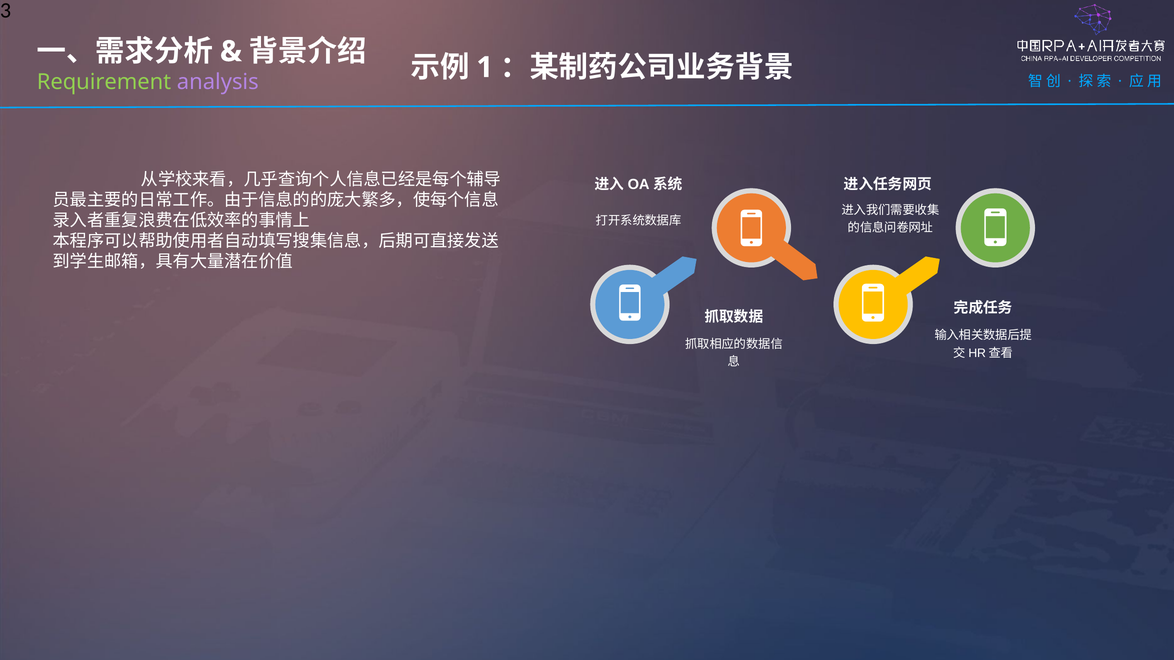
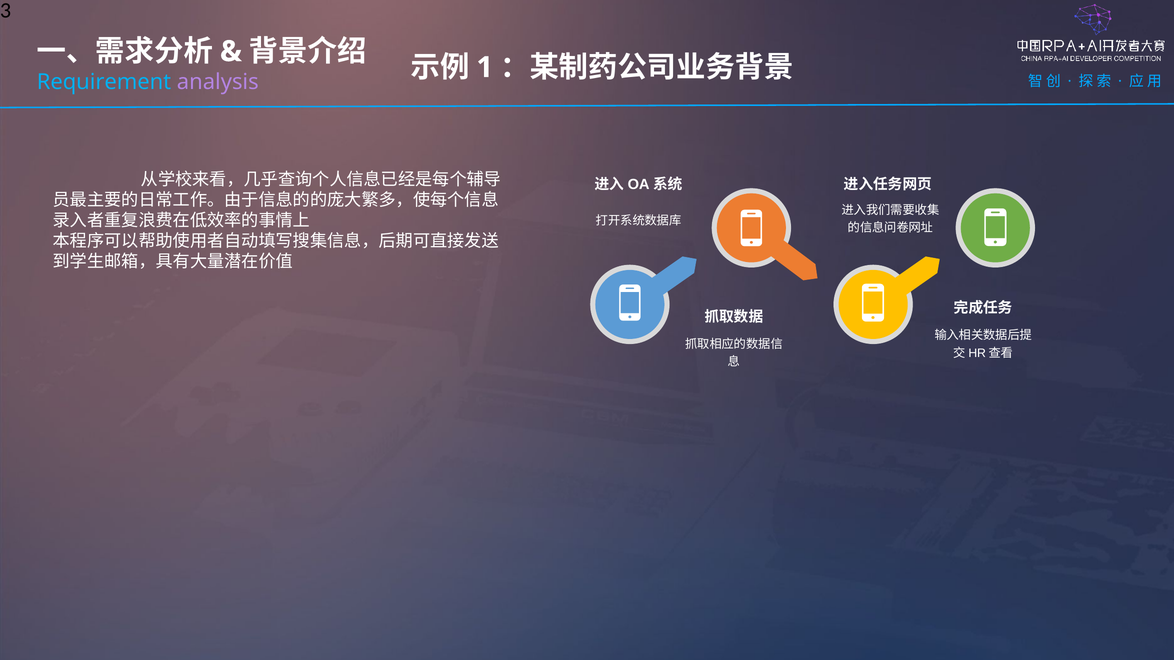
Requirement colour: light green -> light blue
